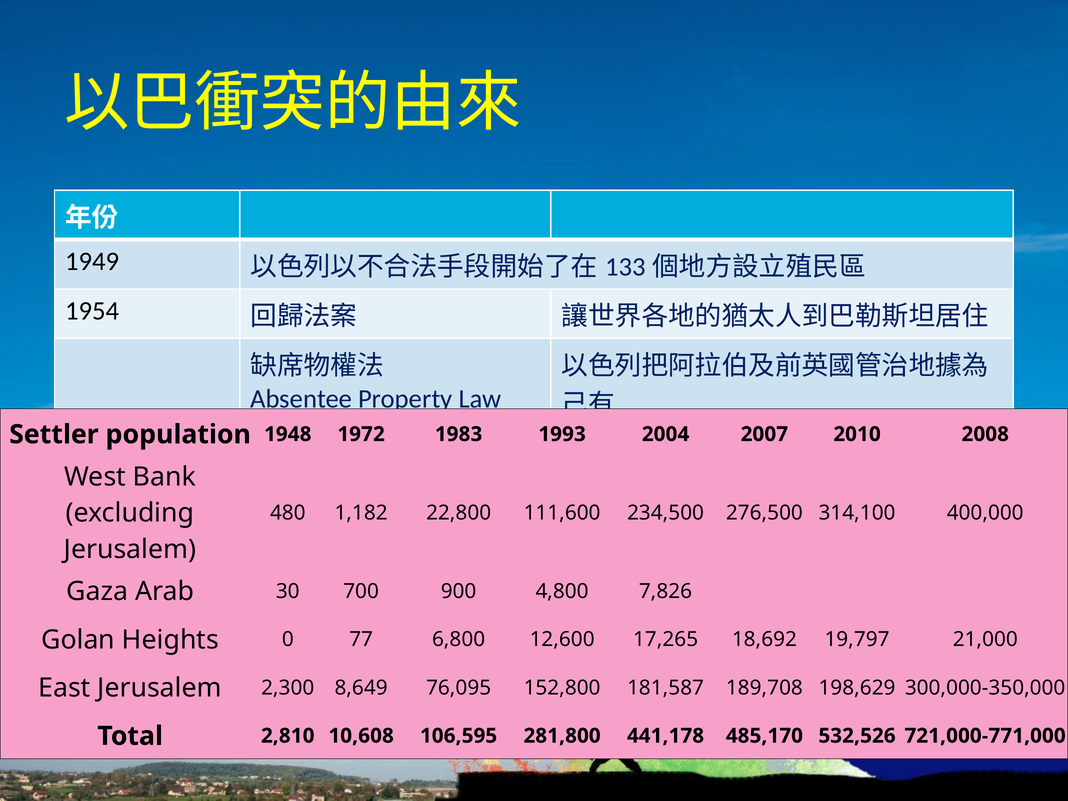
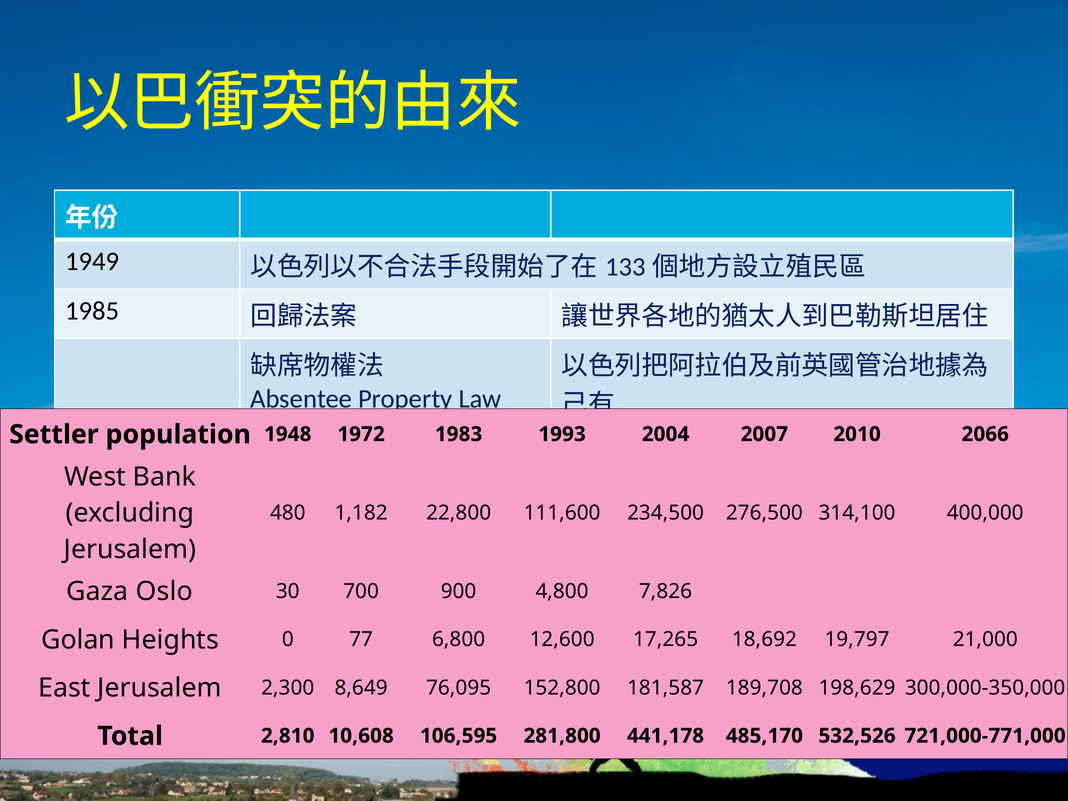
1954: 1954 -> 1985
2008: 2008 -> 2066
Arab: Arab -> Oslo
